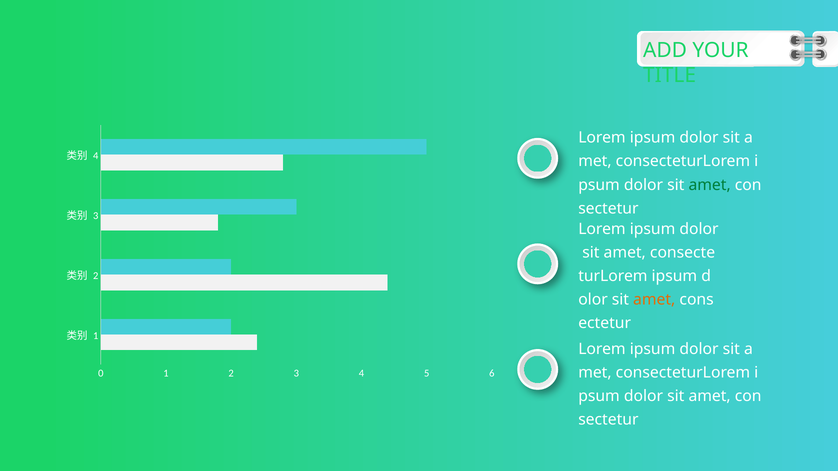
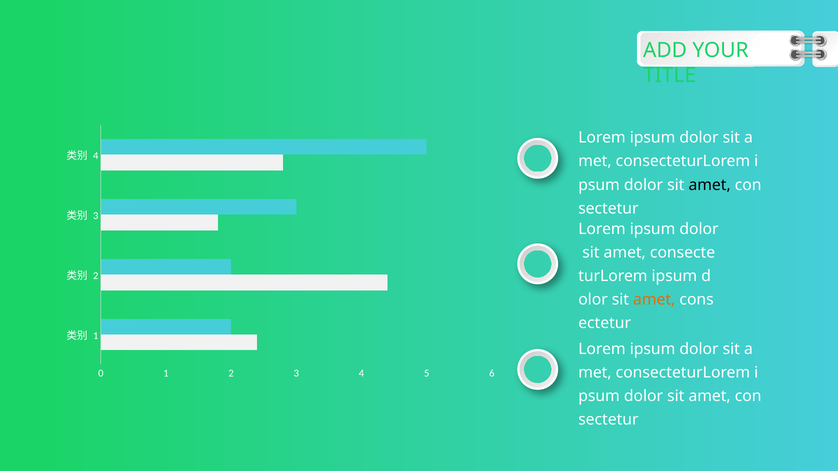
amet at (710, 185) colour: green -> black
